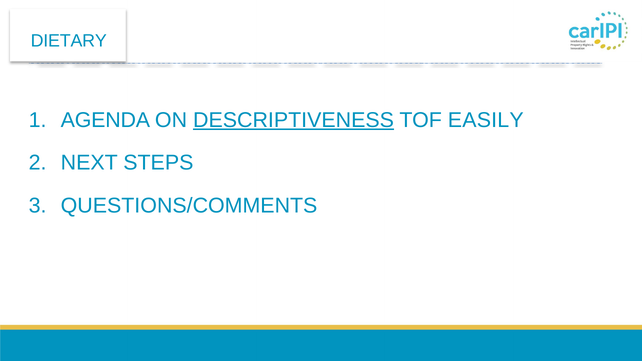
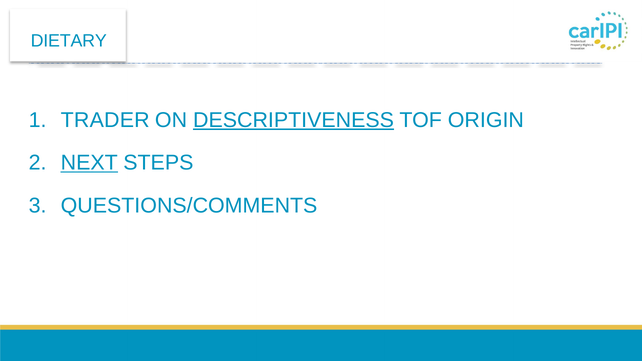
AGENDA: AGENDA -> TRADER
EASILY: EASILY -> ORIGIN
NEXT underline: none -> present
